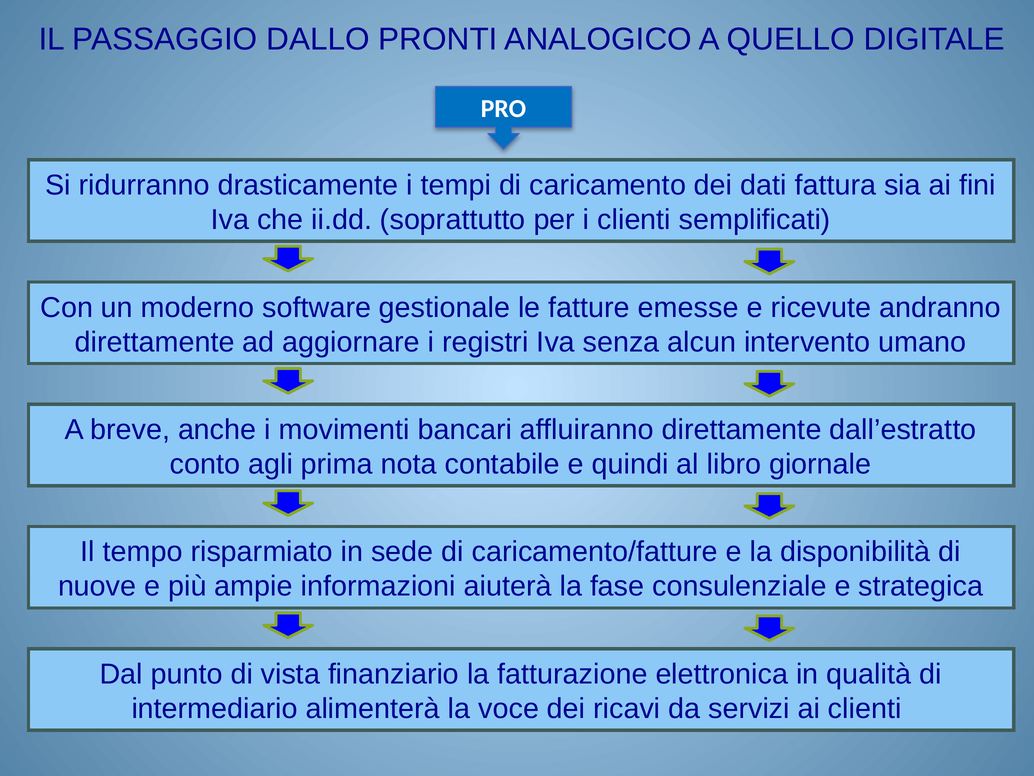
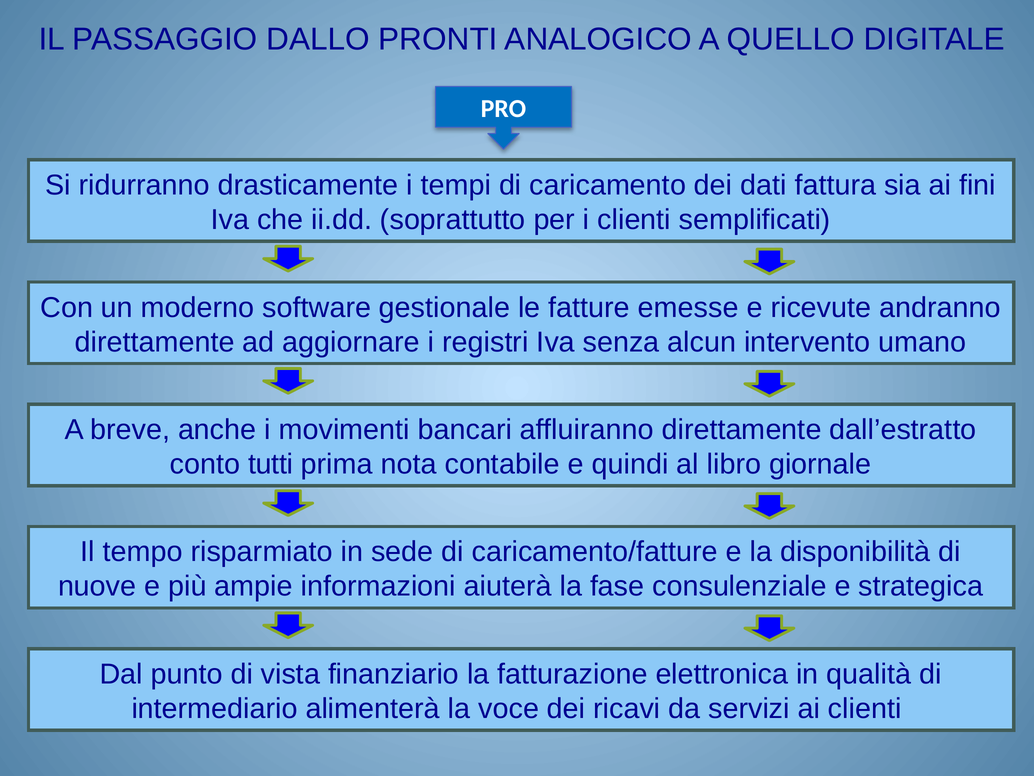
agli: agli -> tutti
